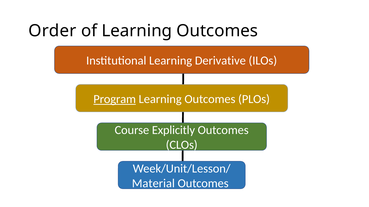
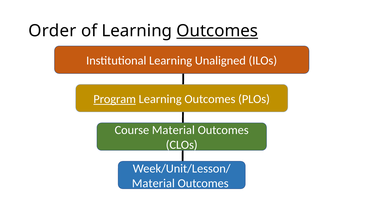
Outcomes at (217, 31) underline: none -> present
Derivative: Derivative -> Unaligned
Course Explicitly: Explicitly -> Material
